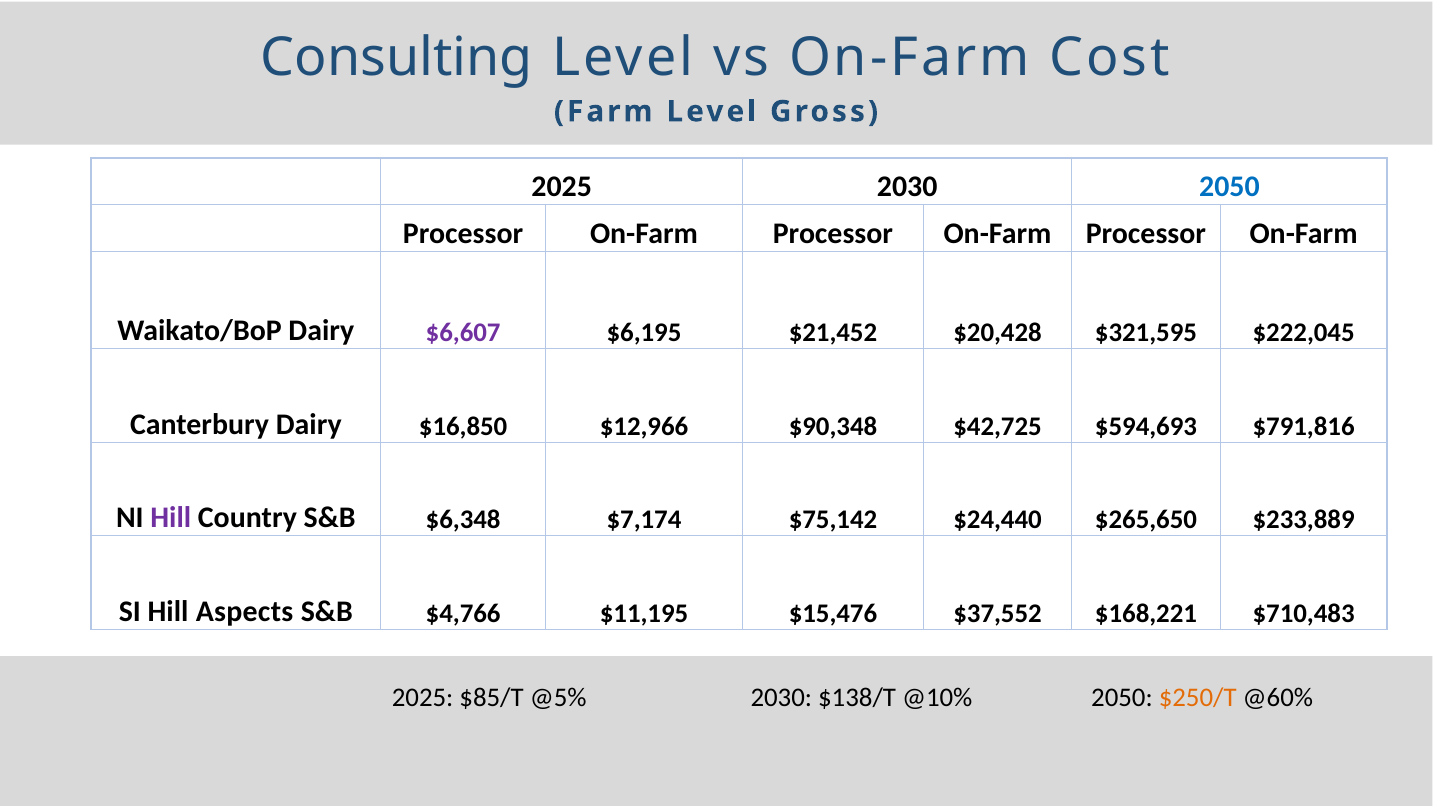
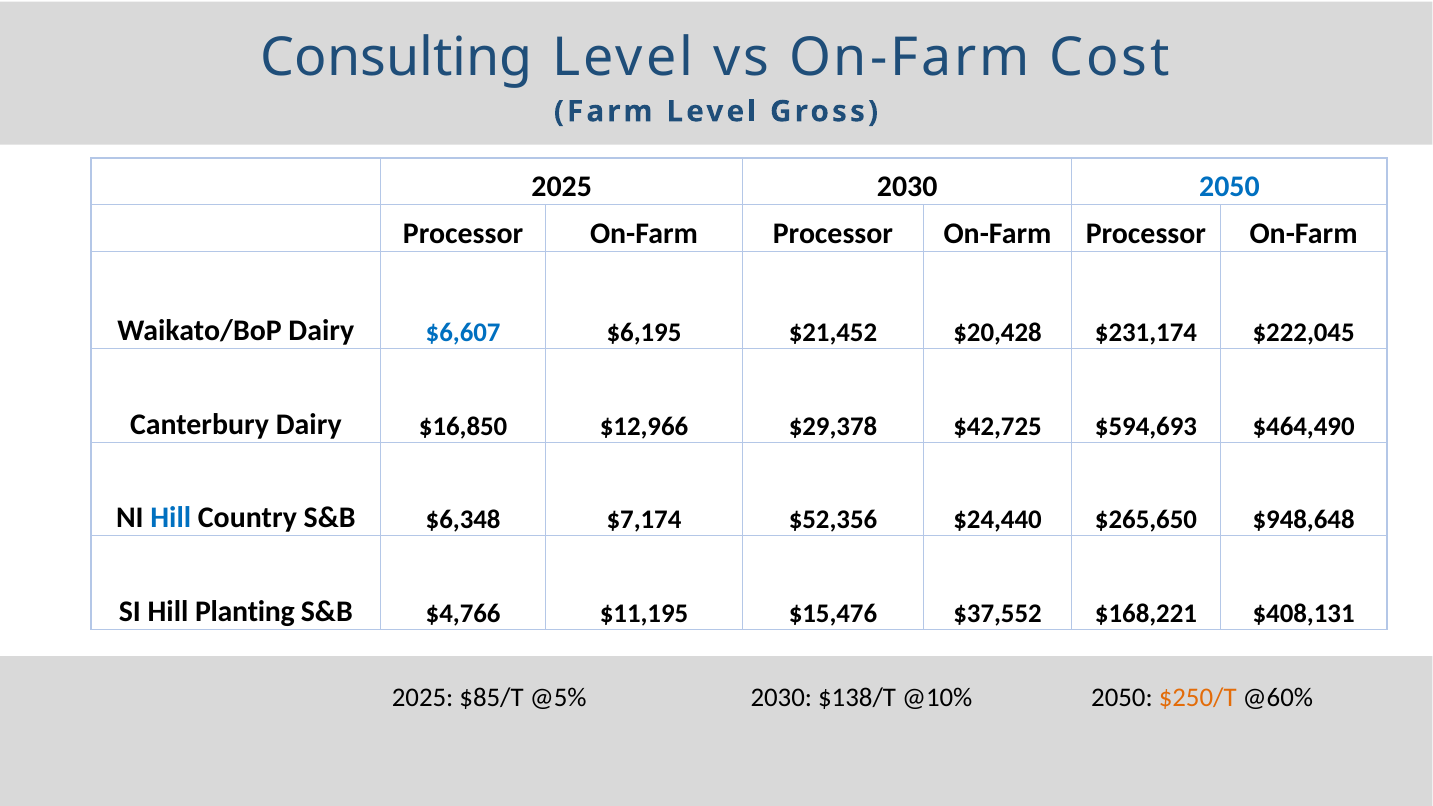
$6,607 colour: purple -> blue
$321,595: $321,595 -> $231,174
$90,348: $90,348 -> $29,378
$791,816: $791,816 -> $464,490
Hill at (171, 518) colour: purple -> blue
$75,142: $75,142 -> $52,356
$233,889: $233,889 -> $948,648
Aspects: Aspects -> Planting
$710,483: $710,483 -> $408,131
